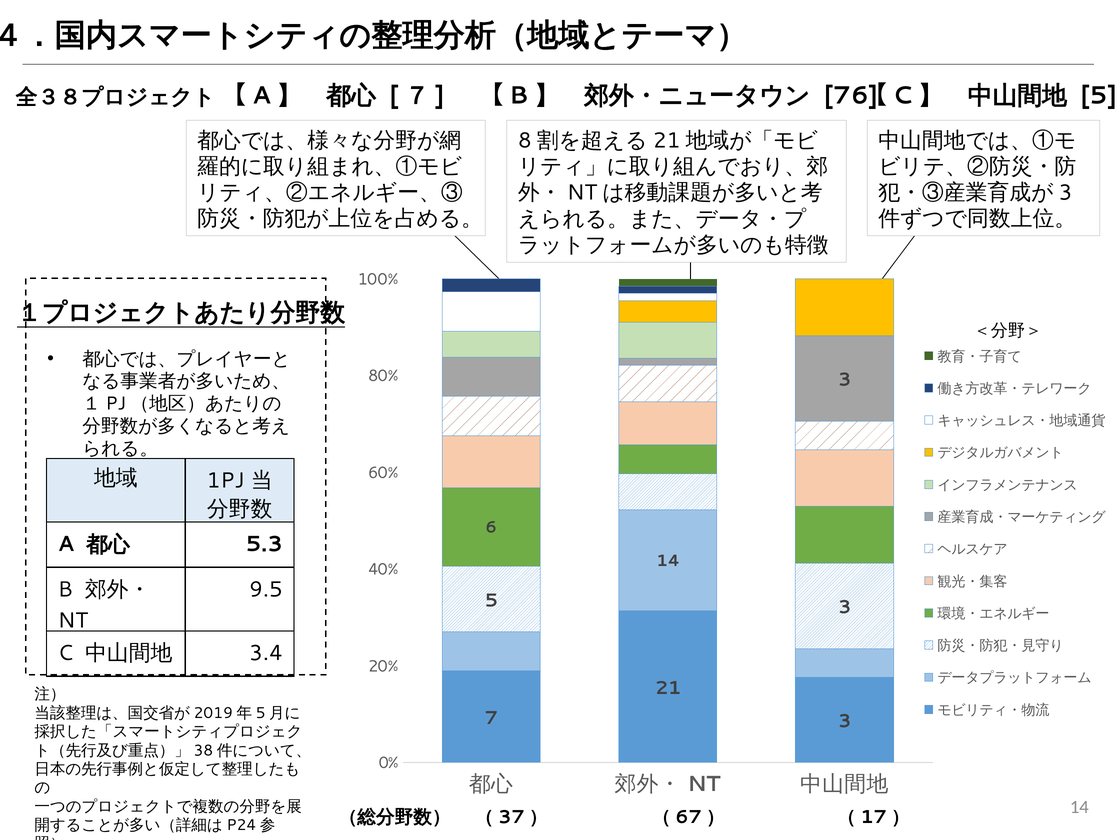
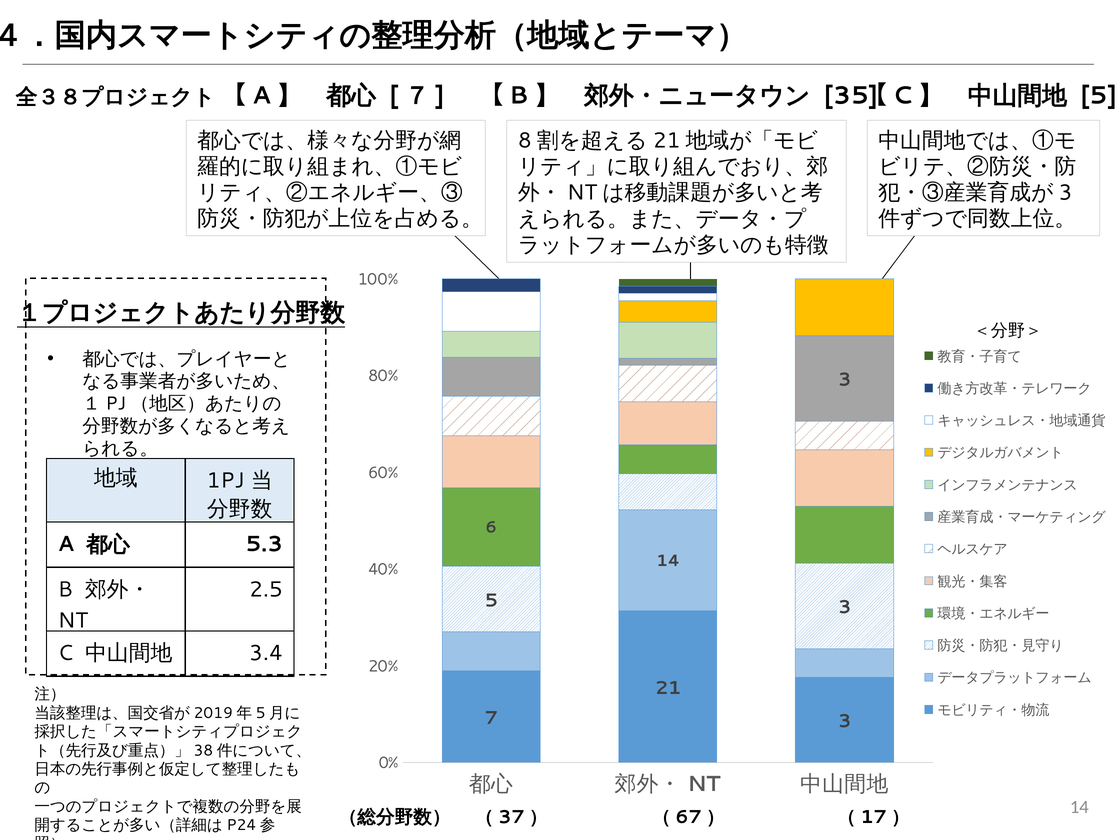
76: 76 -> 35
9.5: 9.5 -> 2.5
